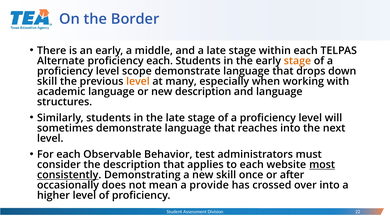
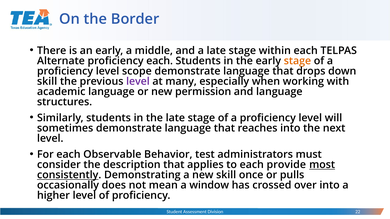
level at (138, 81) colour: orange -> purple
new description: description -> permission
website: website -> provide
after: after -> pulls
provide: provide -> window
